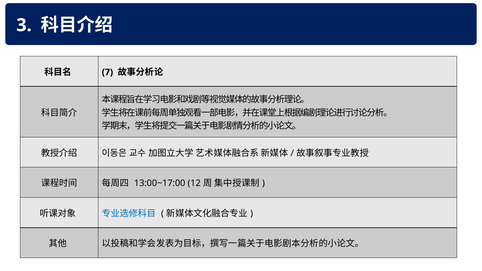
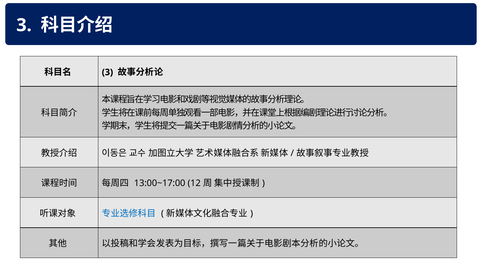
7 at (107, 72): 7 -> 3
